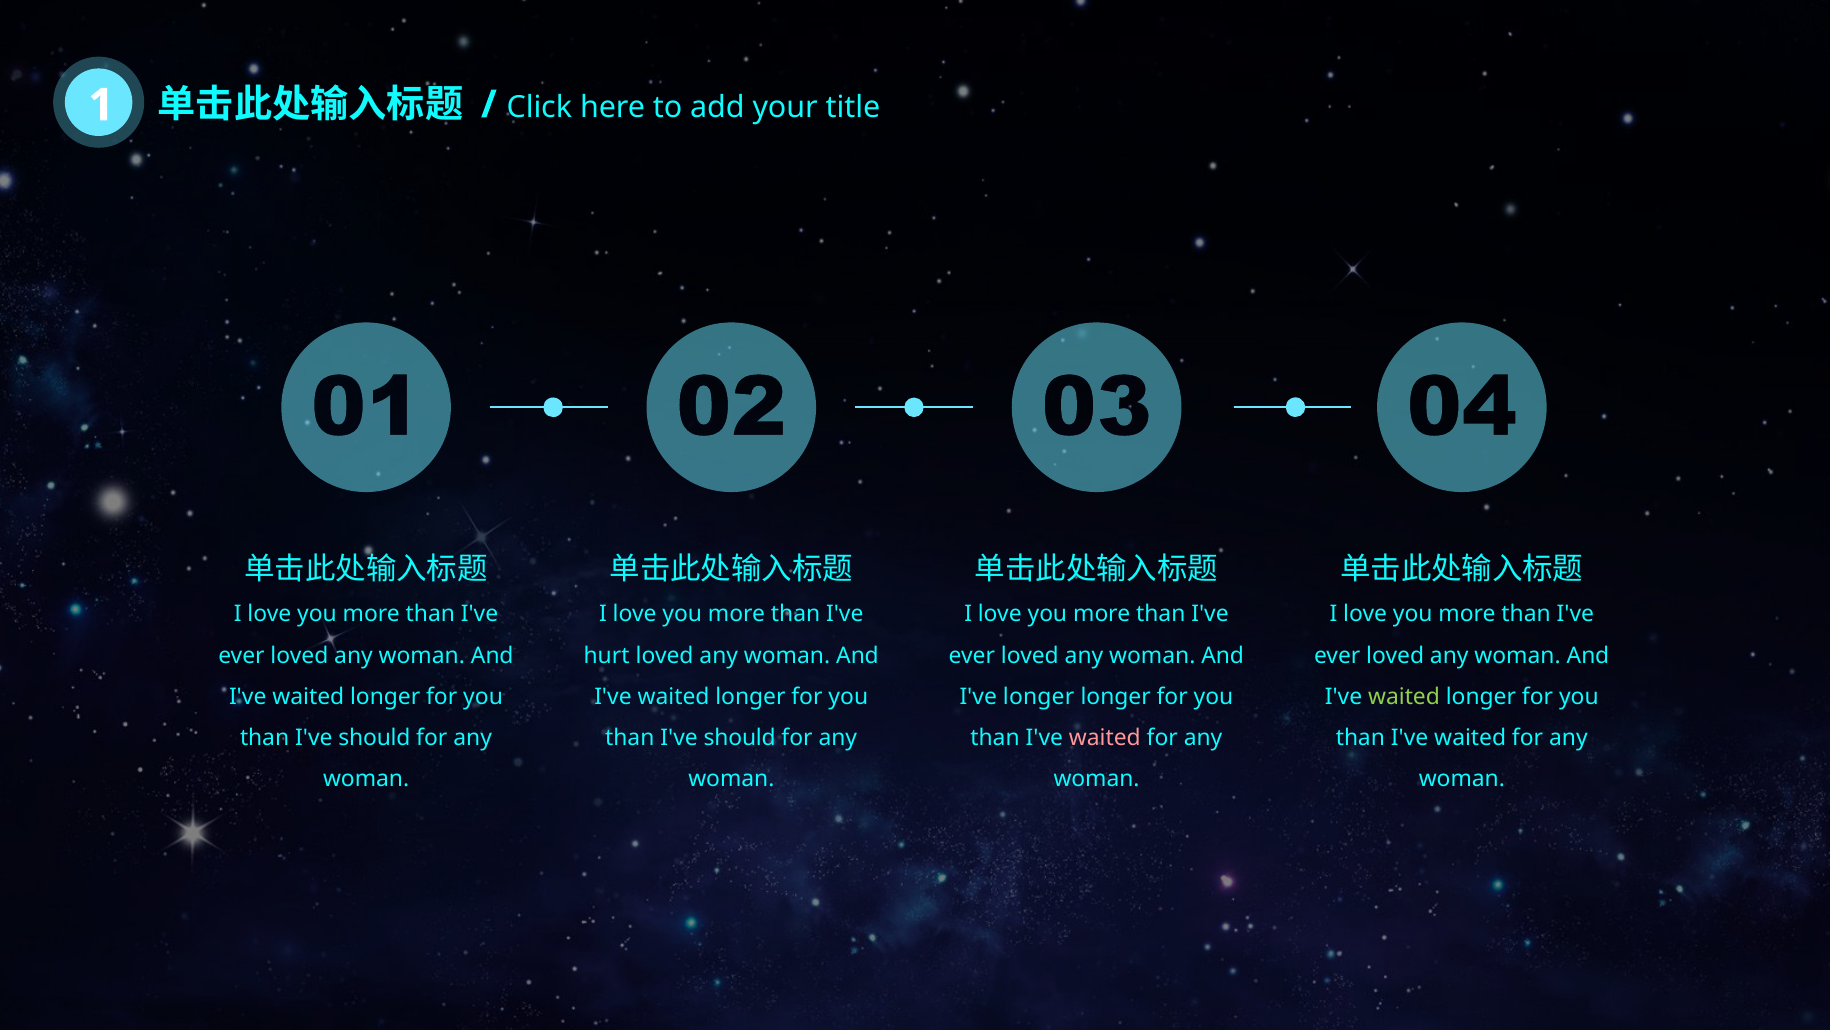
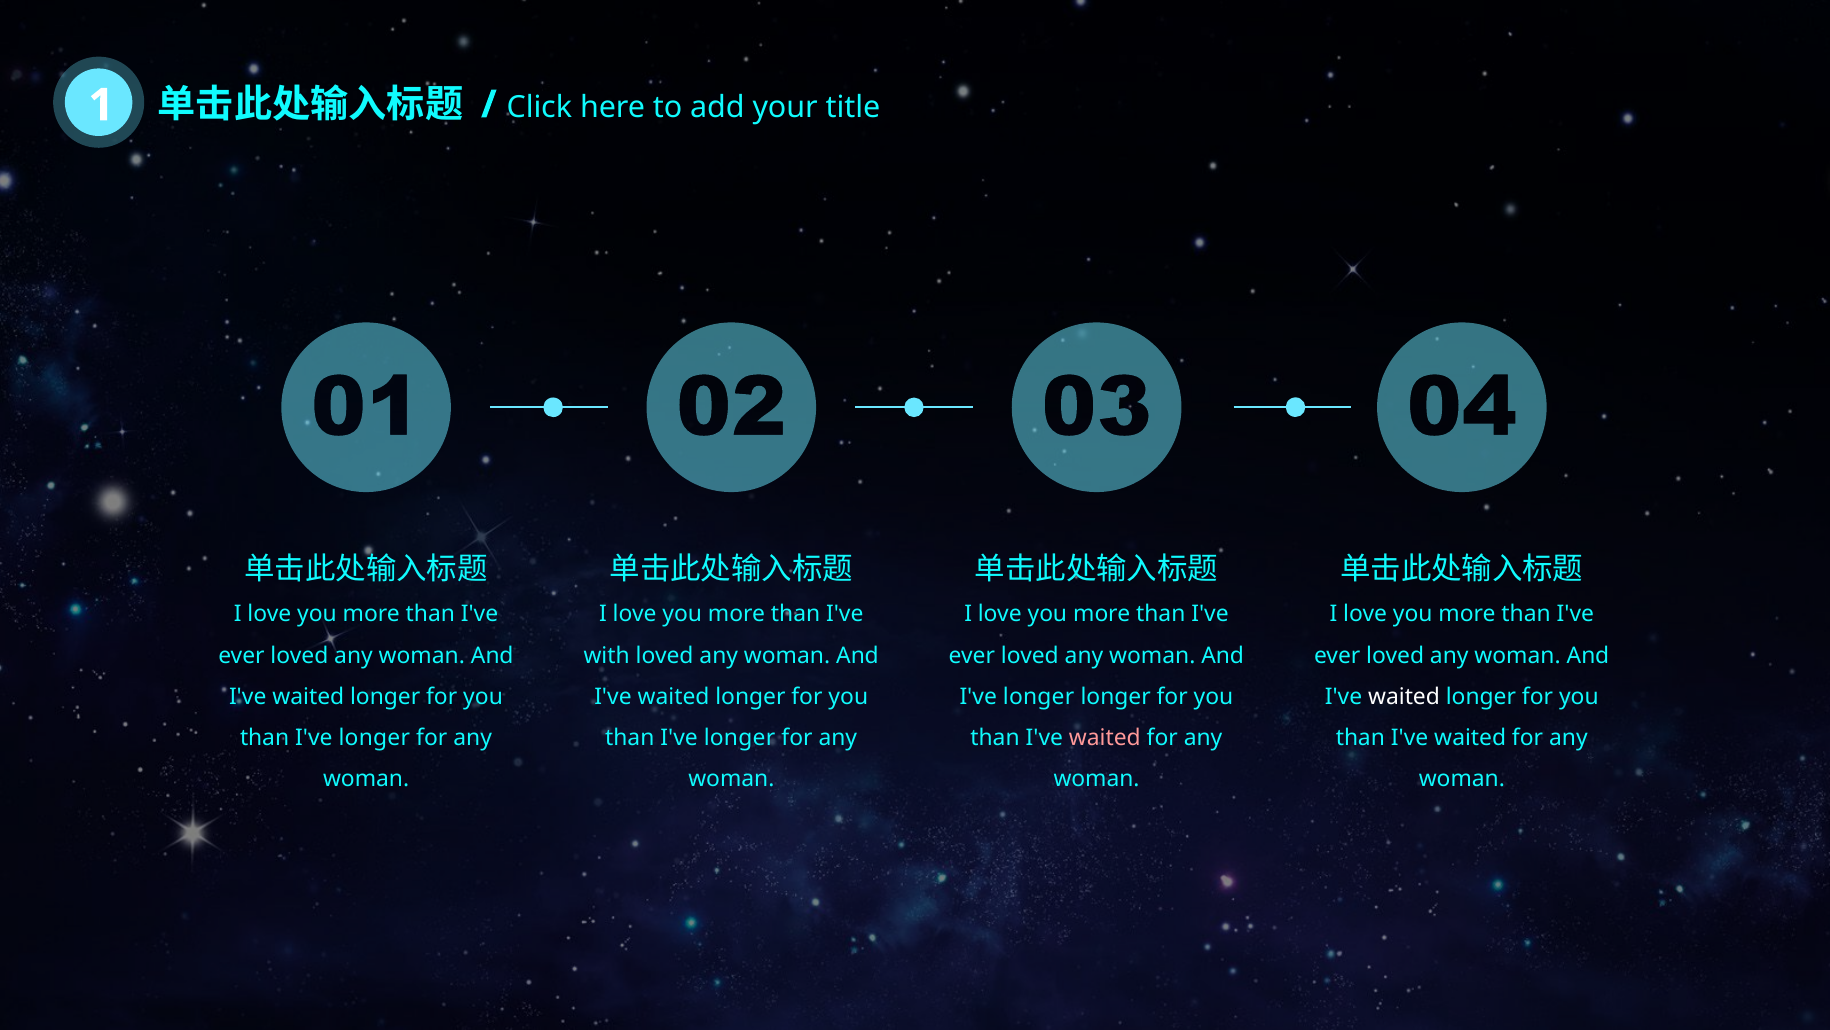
hurt: hurt -> with
waited at (1404, 696) colour: light green -> white
should at (374, 737): should -> longer
should at (740, 737): should -> longer
